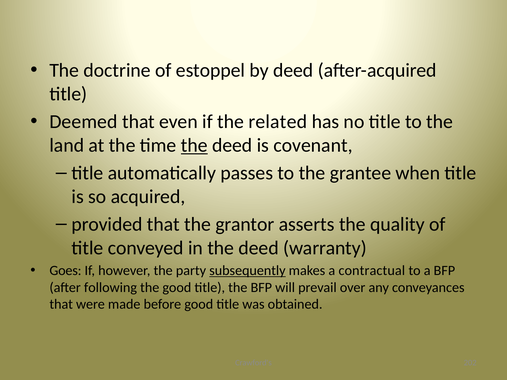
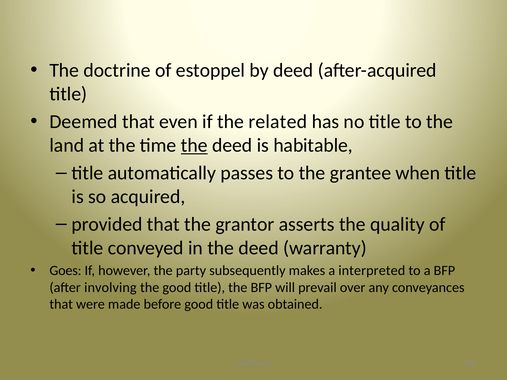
covenant: covenant -> habitable
subsequently underline: present -> none
contractual: contractual -> interpreted
following: following -> involving
